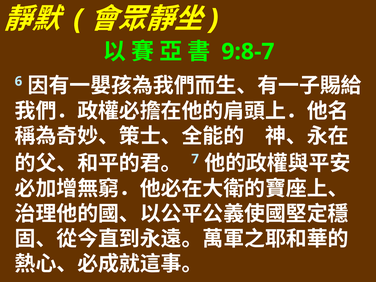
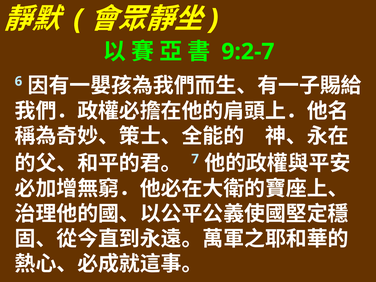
9:8-7: 9:8-7 -> 9:2-7
